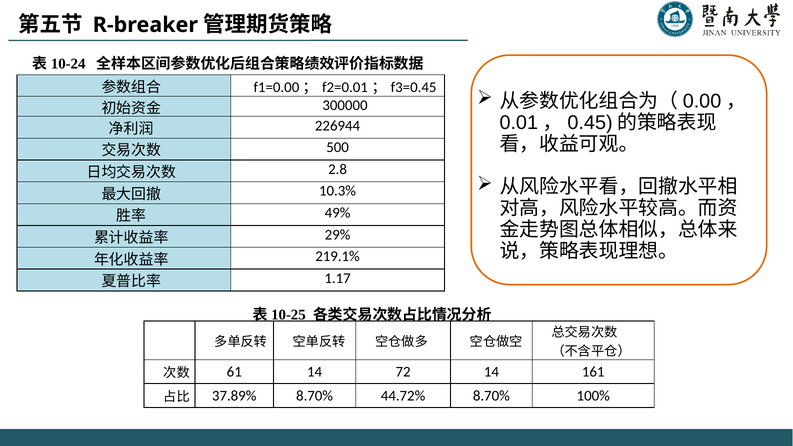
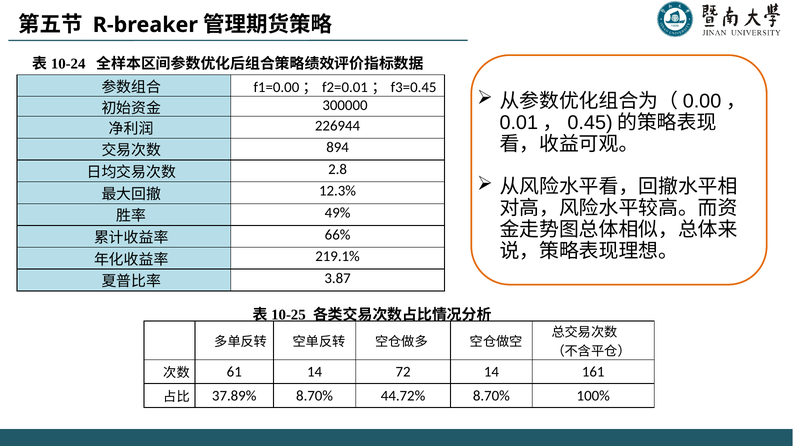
500: 500 -> 894
10.3%: 10.3% -> 12.3%
29%: 29% -> 66%
1.17: 1.17 -> 3.87
